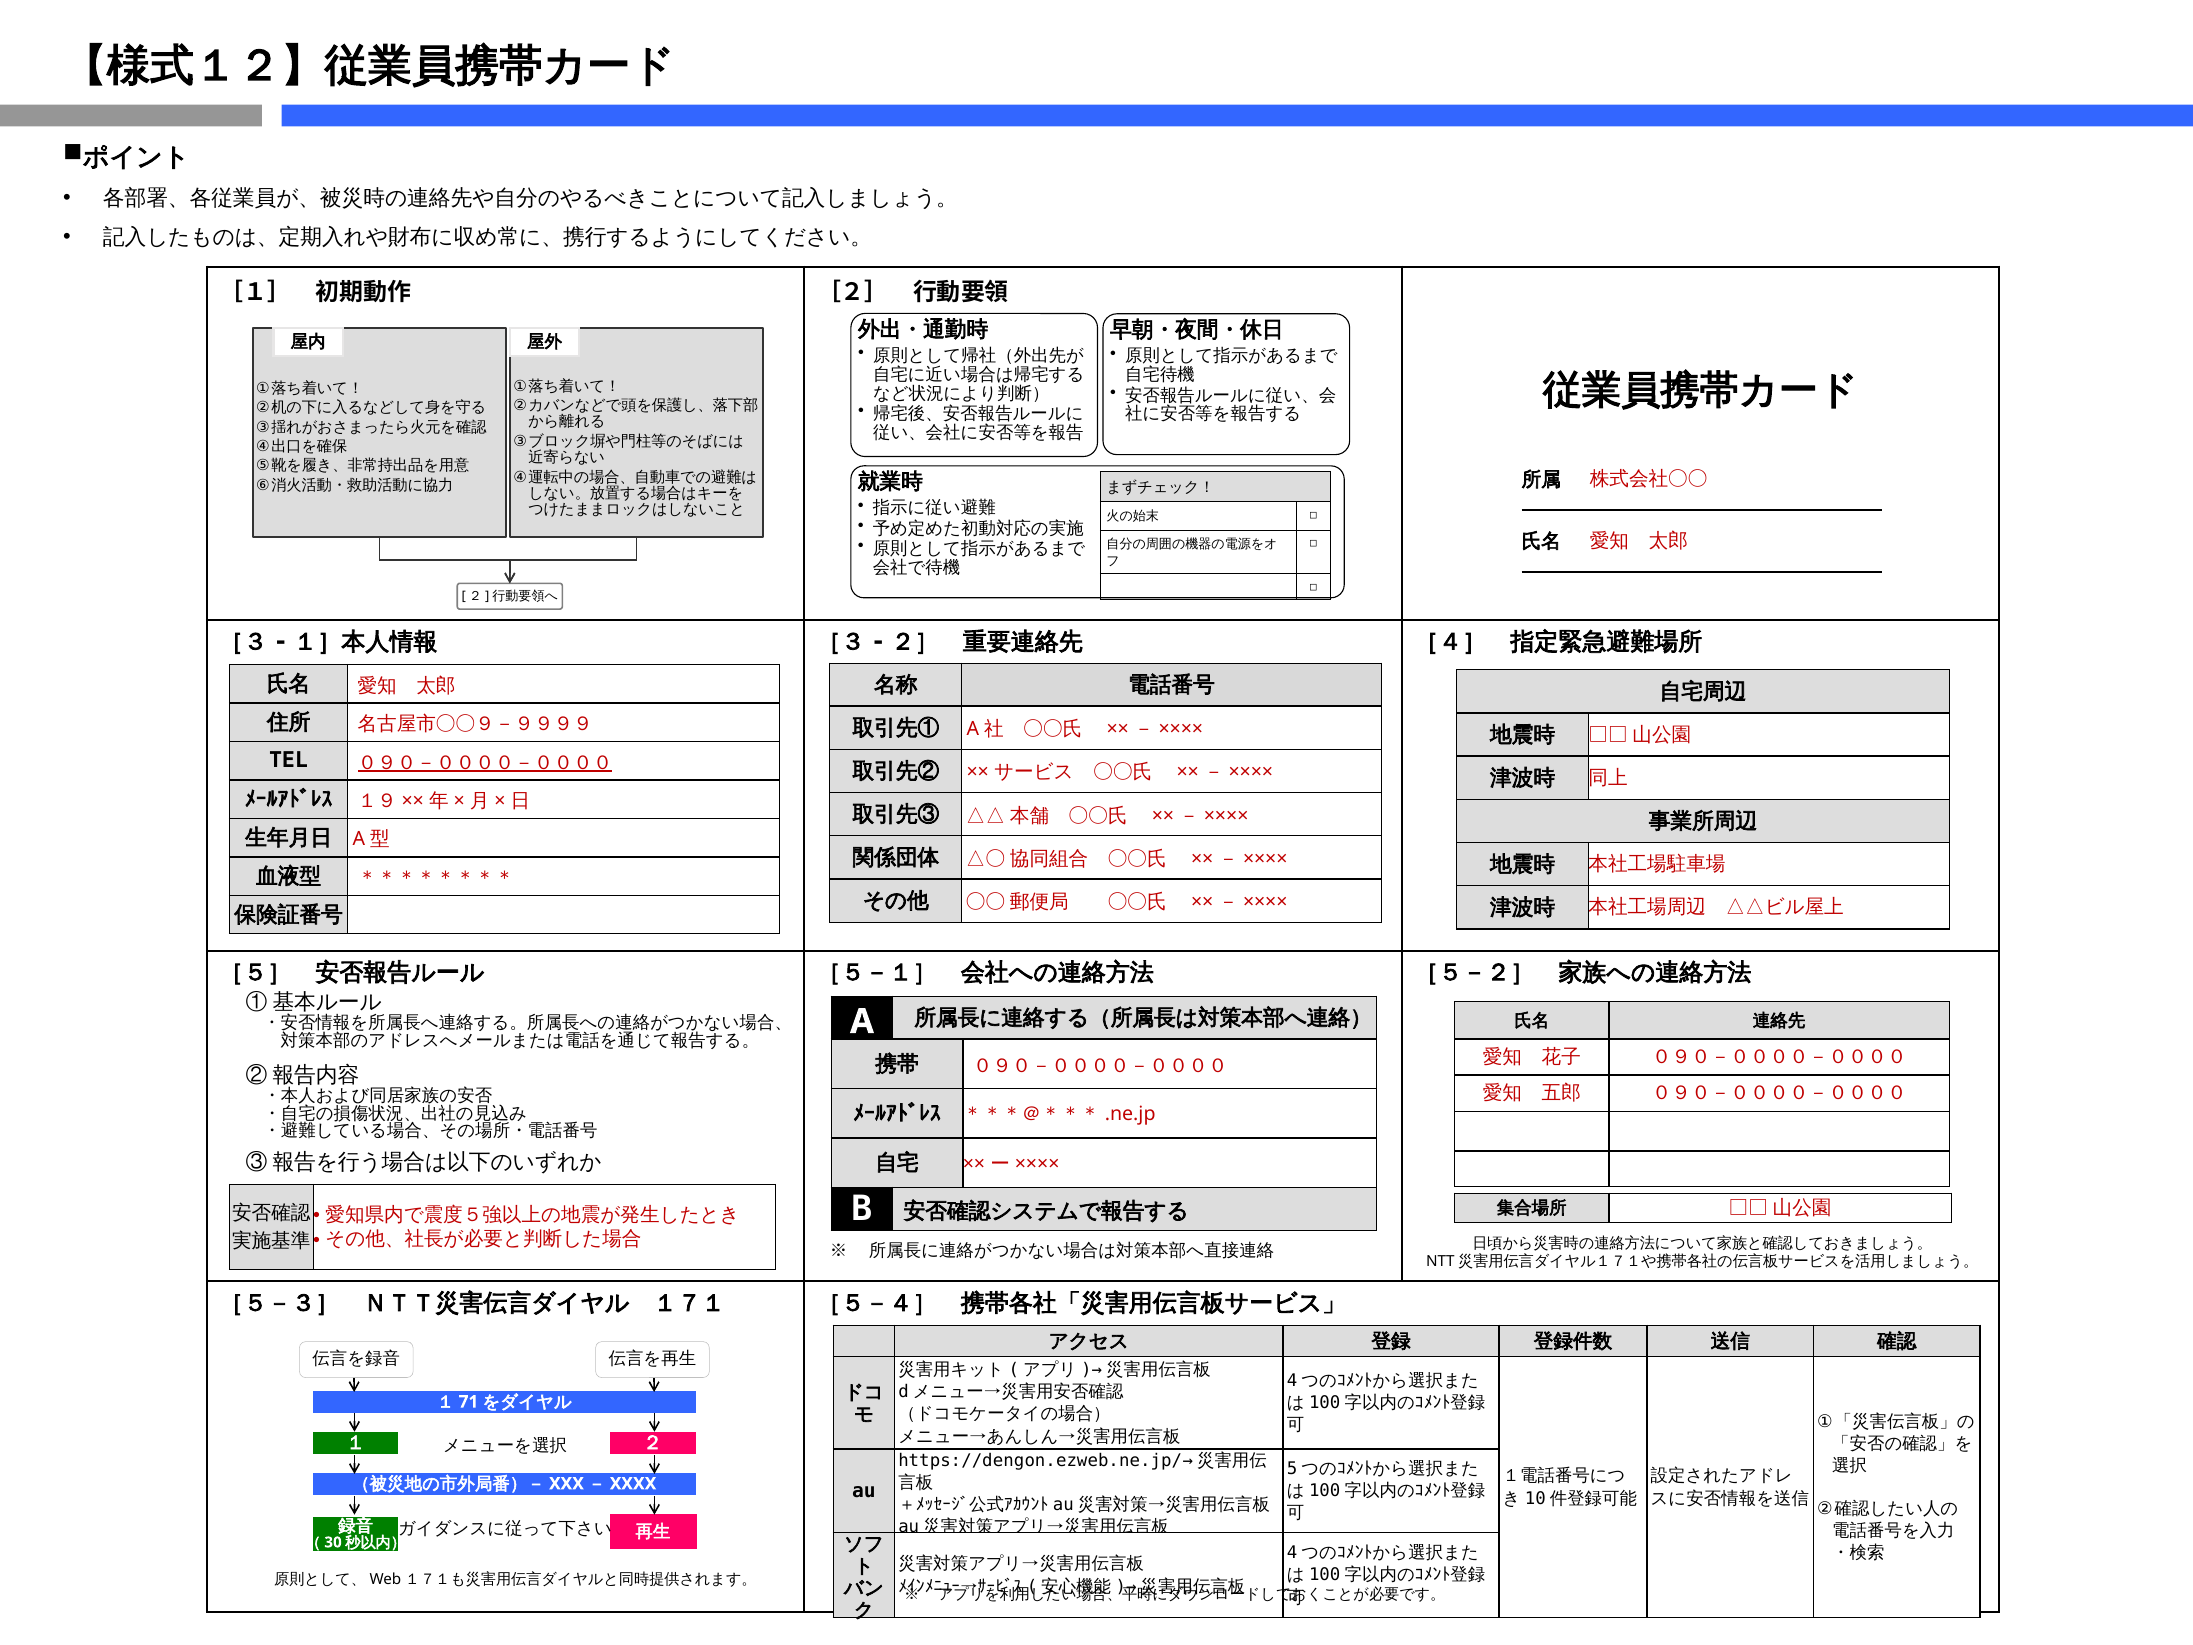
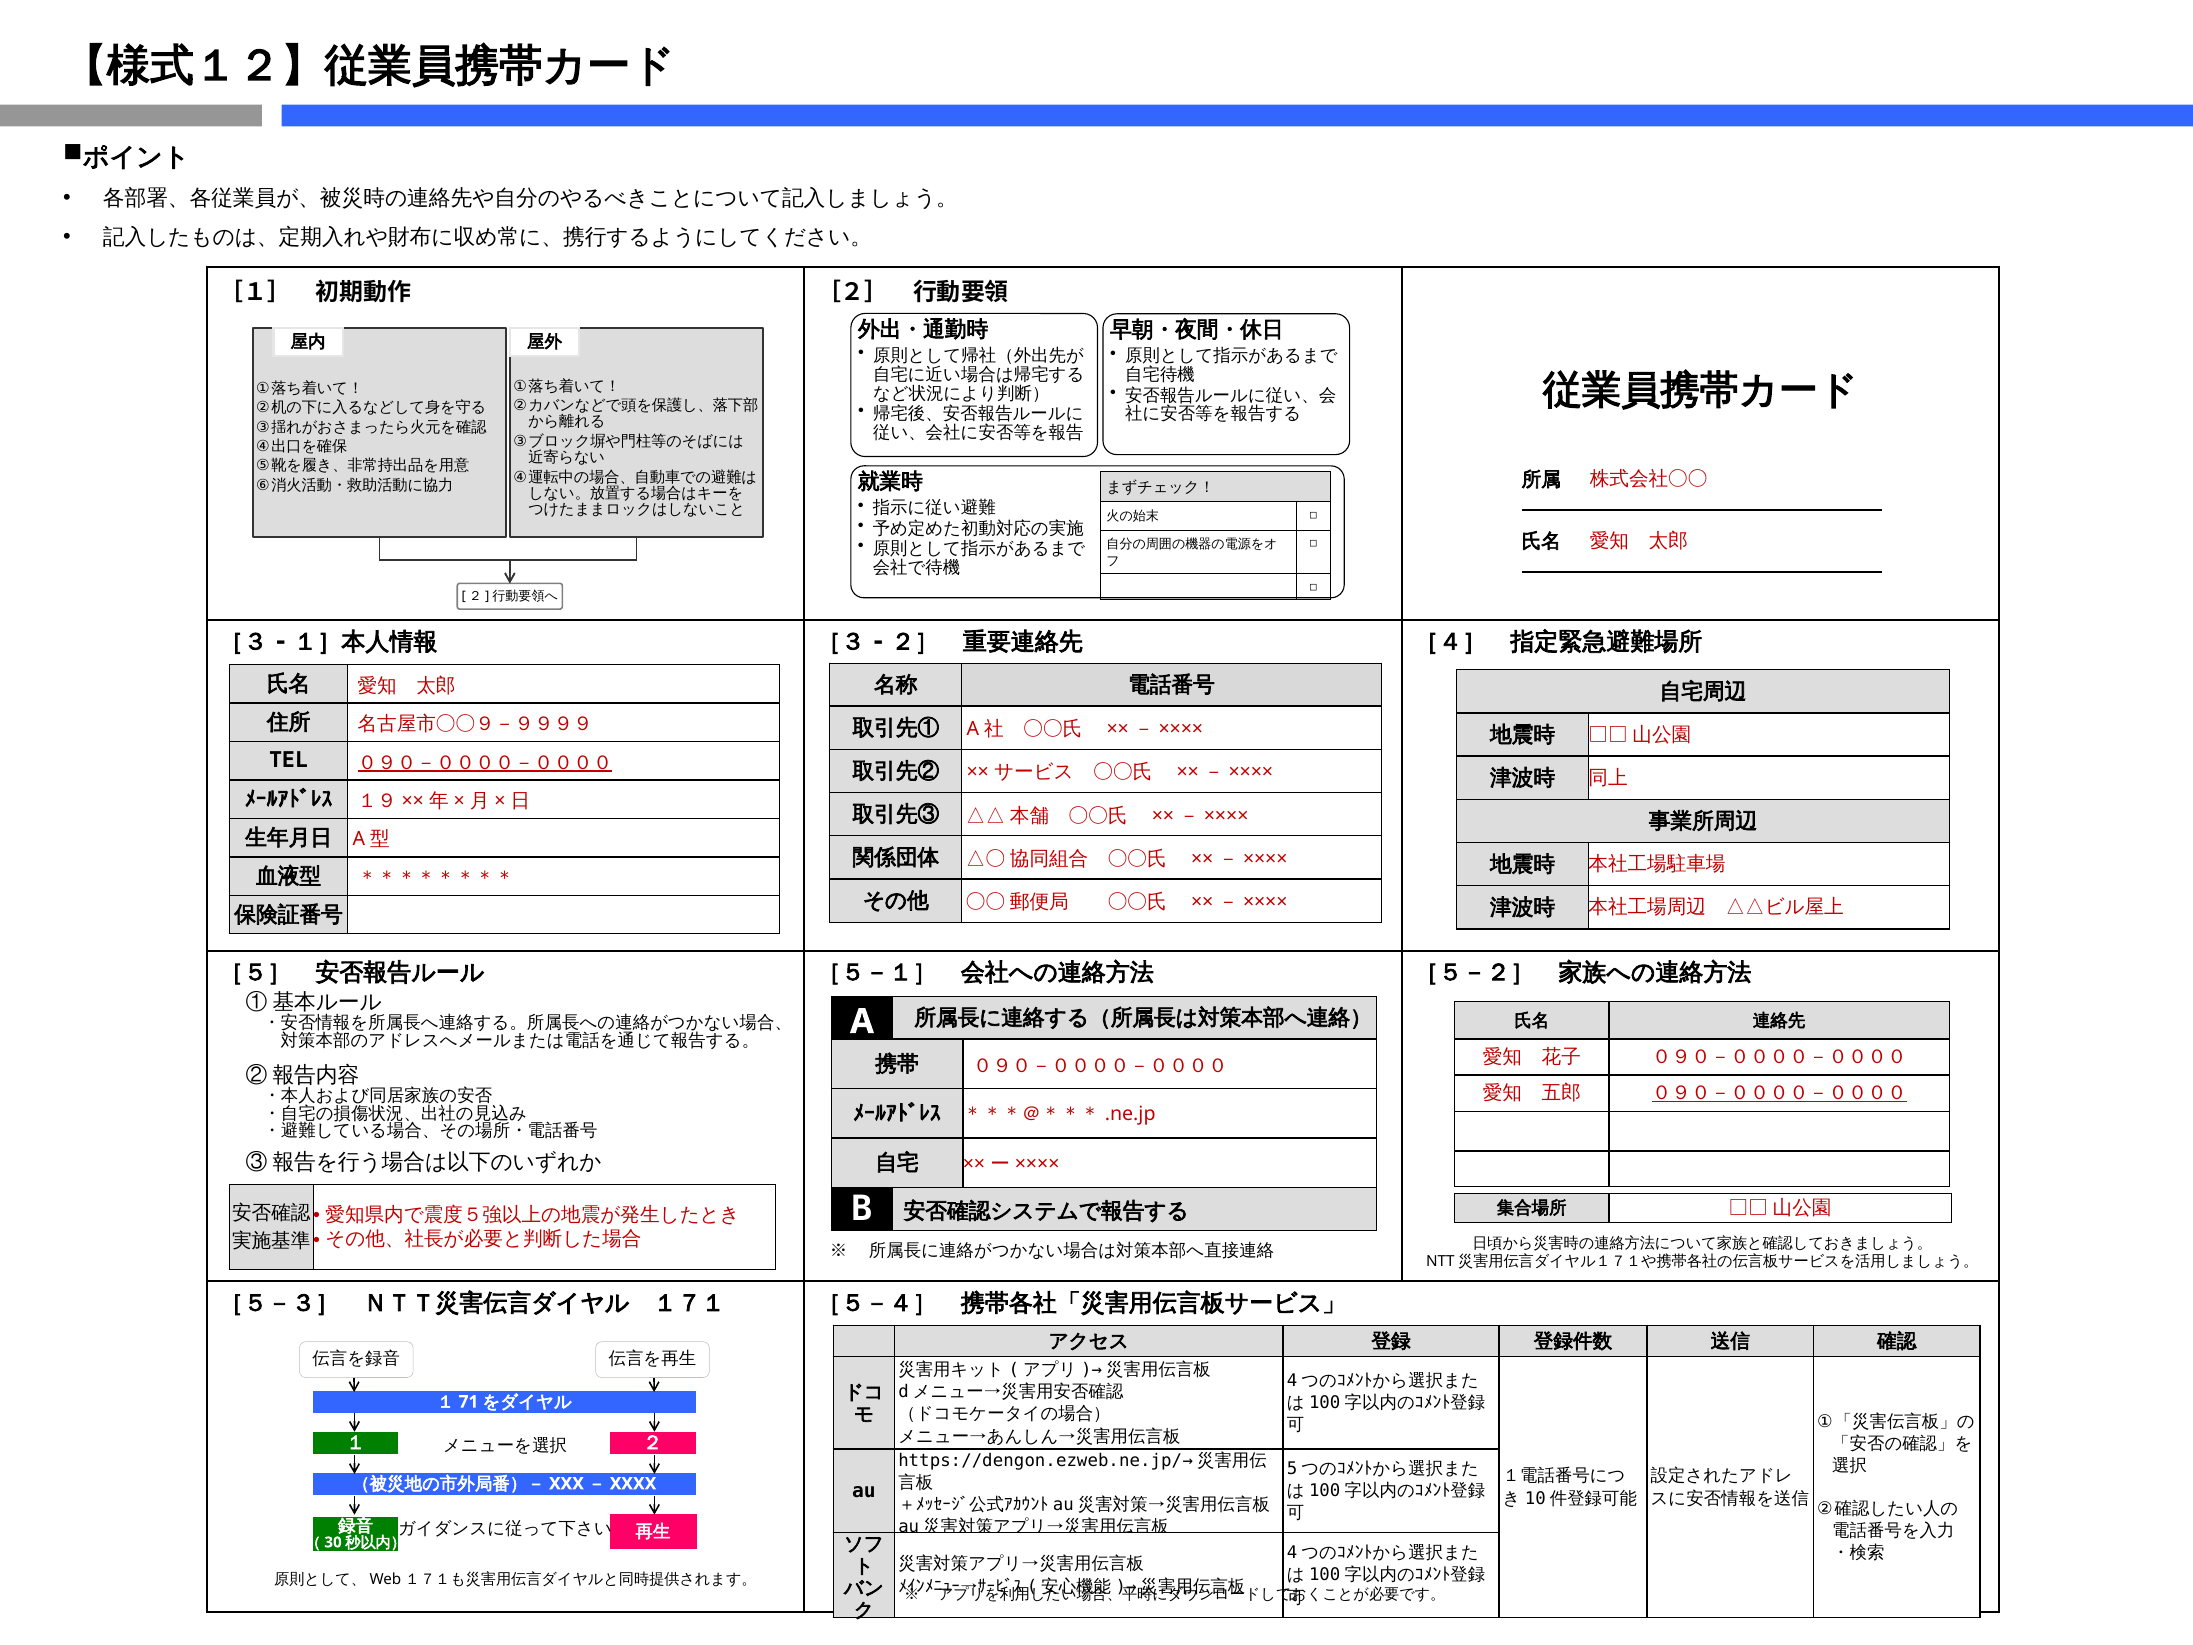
０９０－００００－００００ at (1779, 1093) underline: none -> present
